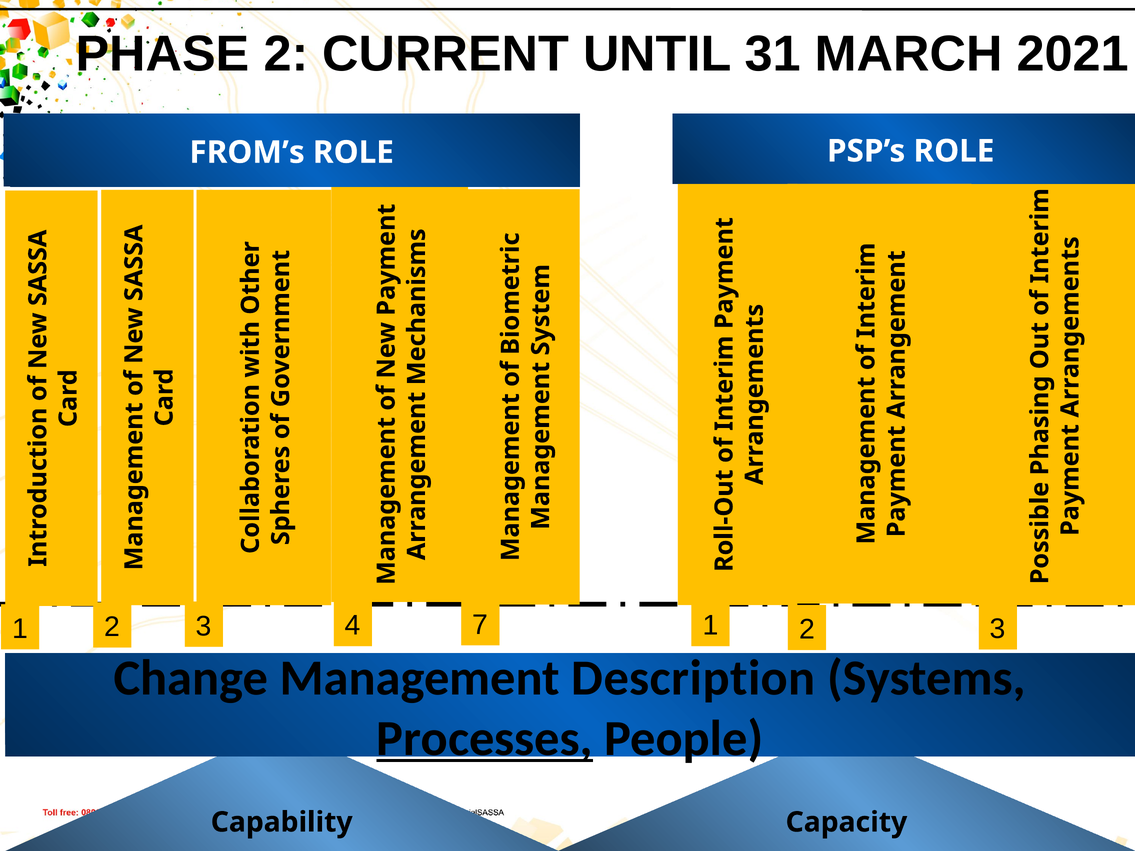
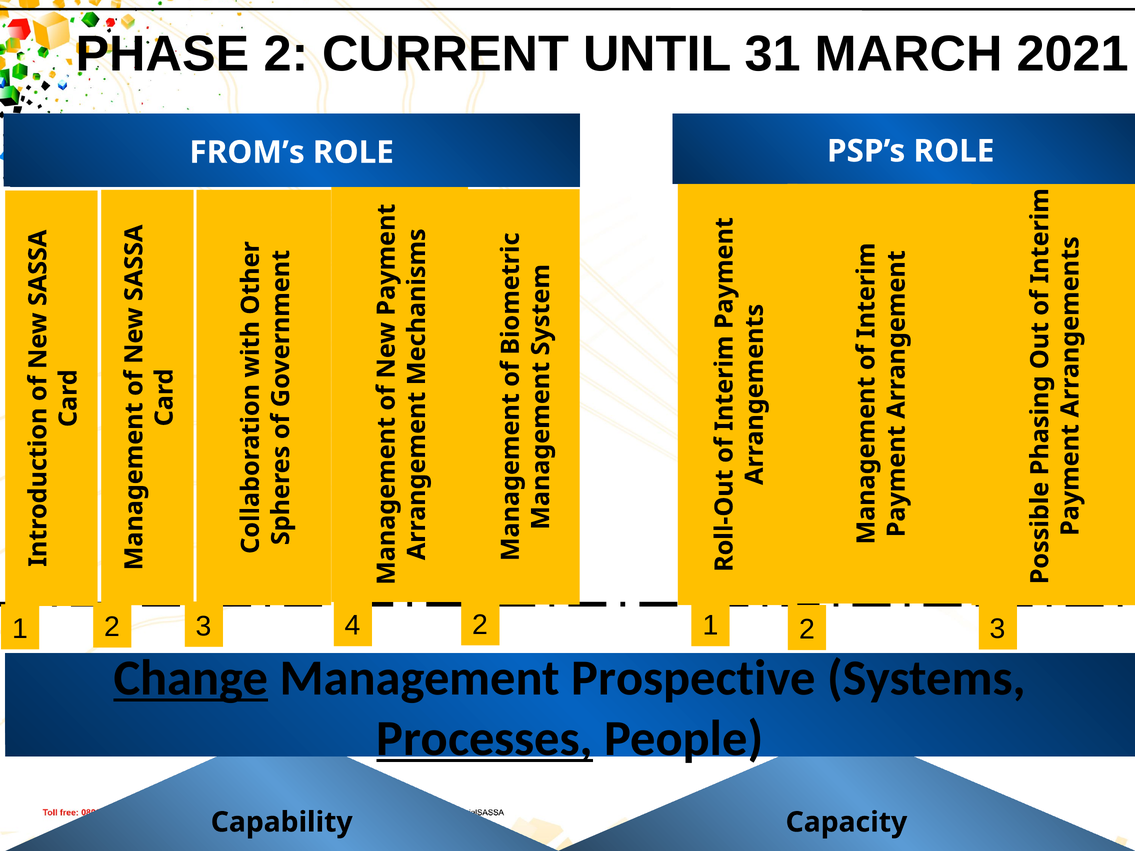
4 7: 7 -> 2
Change underline: none -> present
Description: Description -> Prospective
